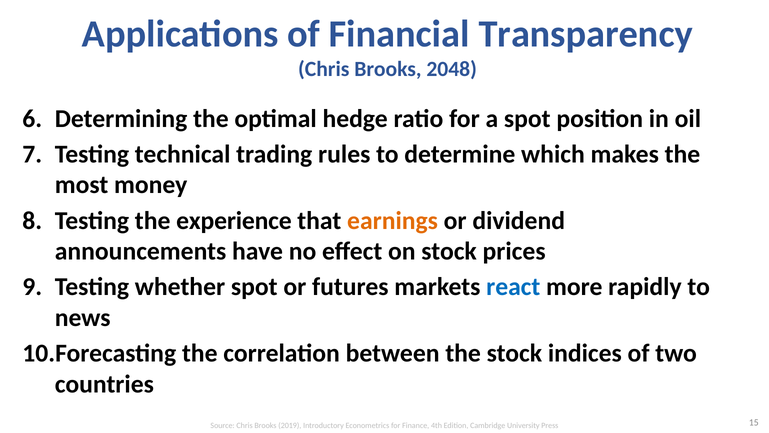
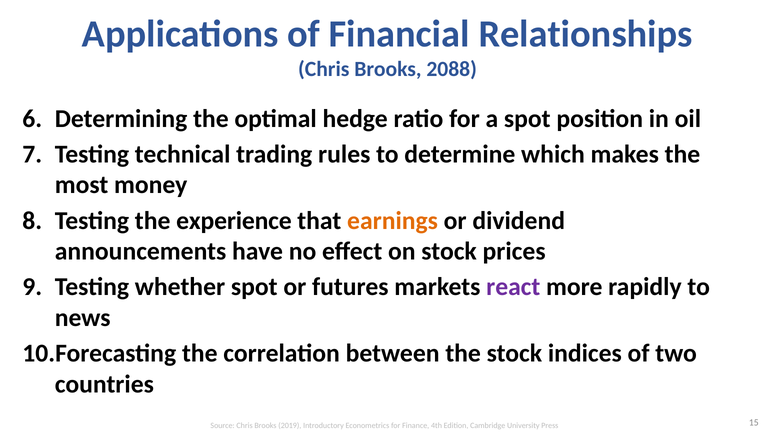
Transparency: Transparency -> Relationships
2048: 2048 -> 2088
react colour: blue -> purple
